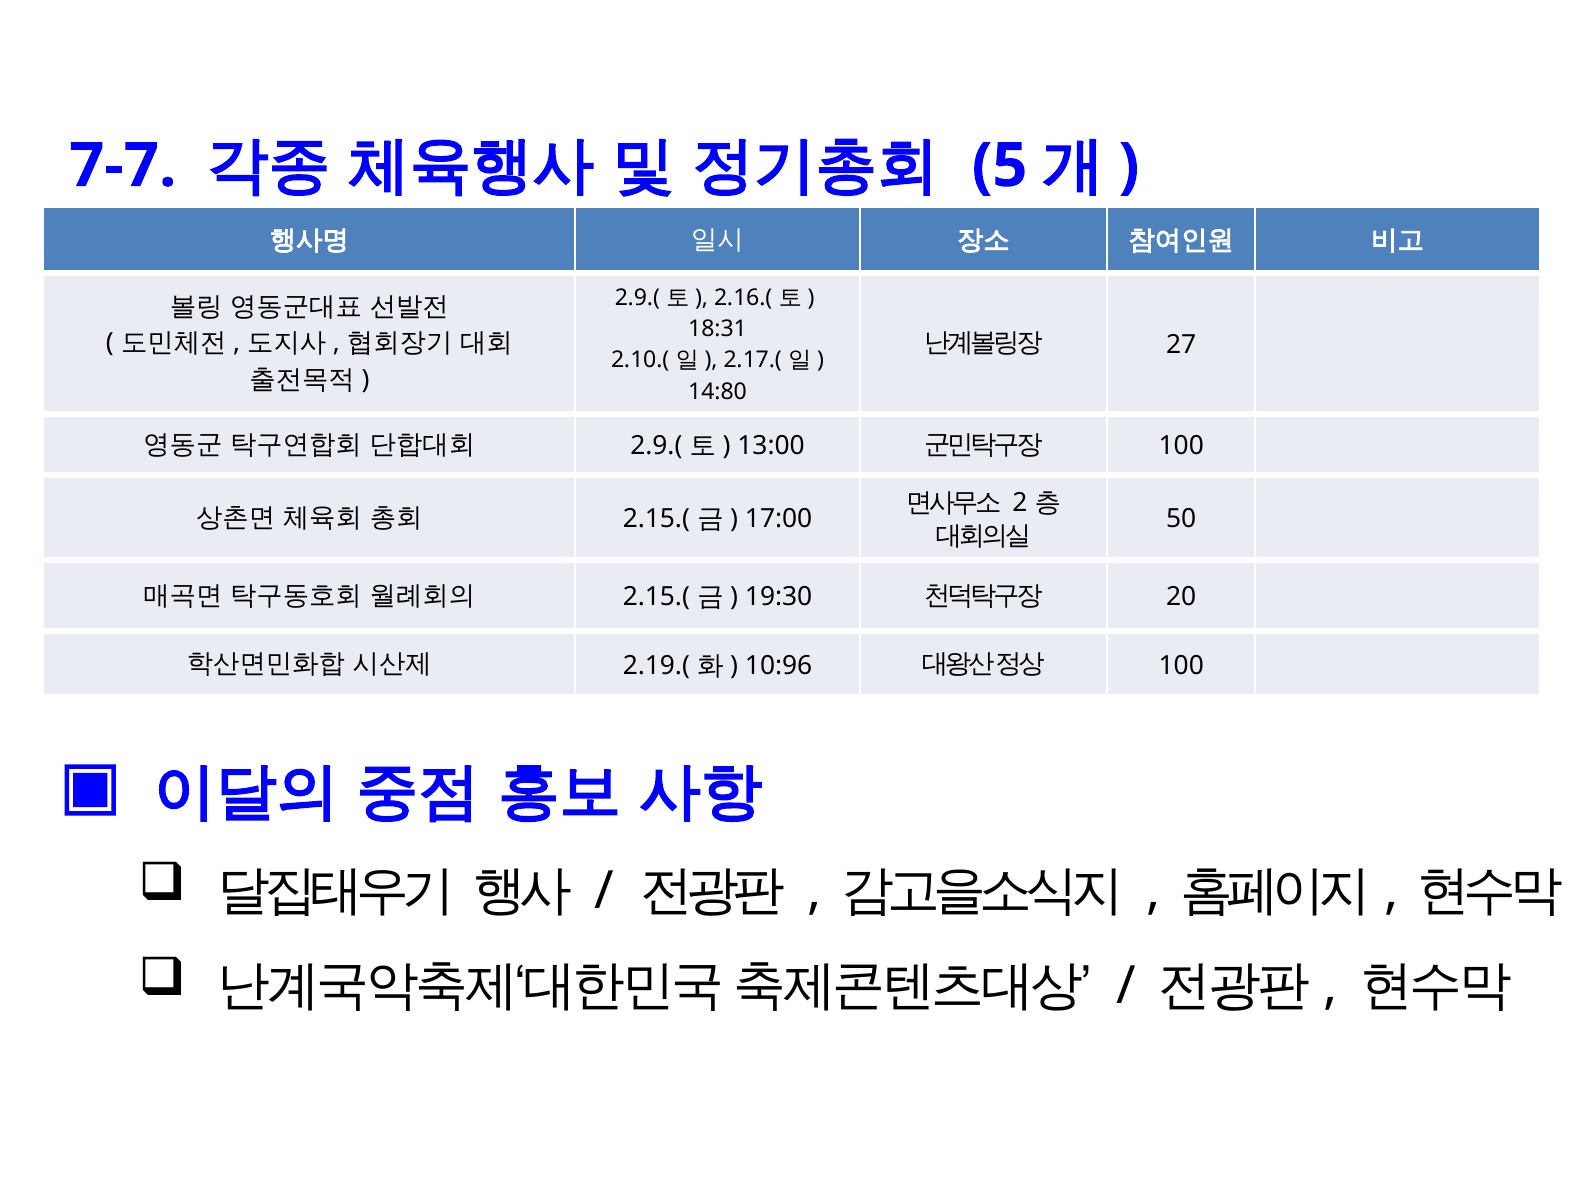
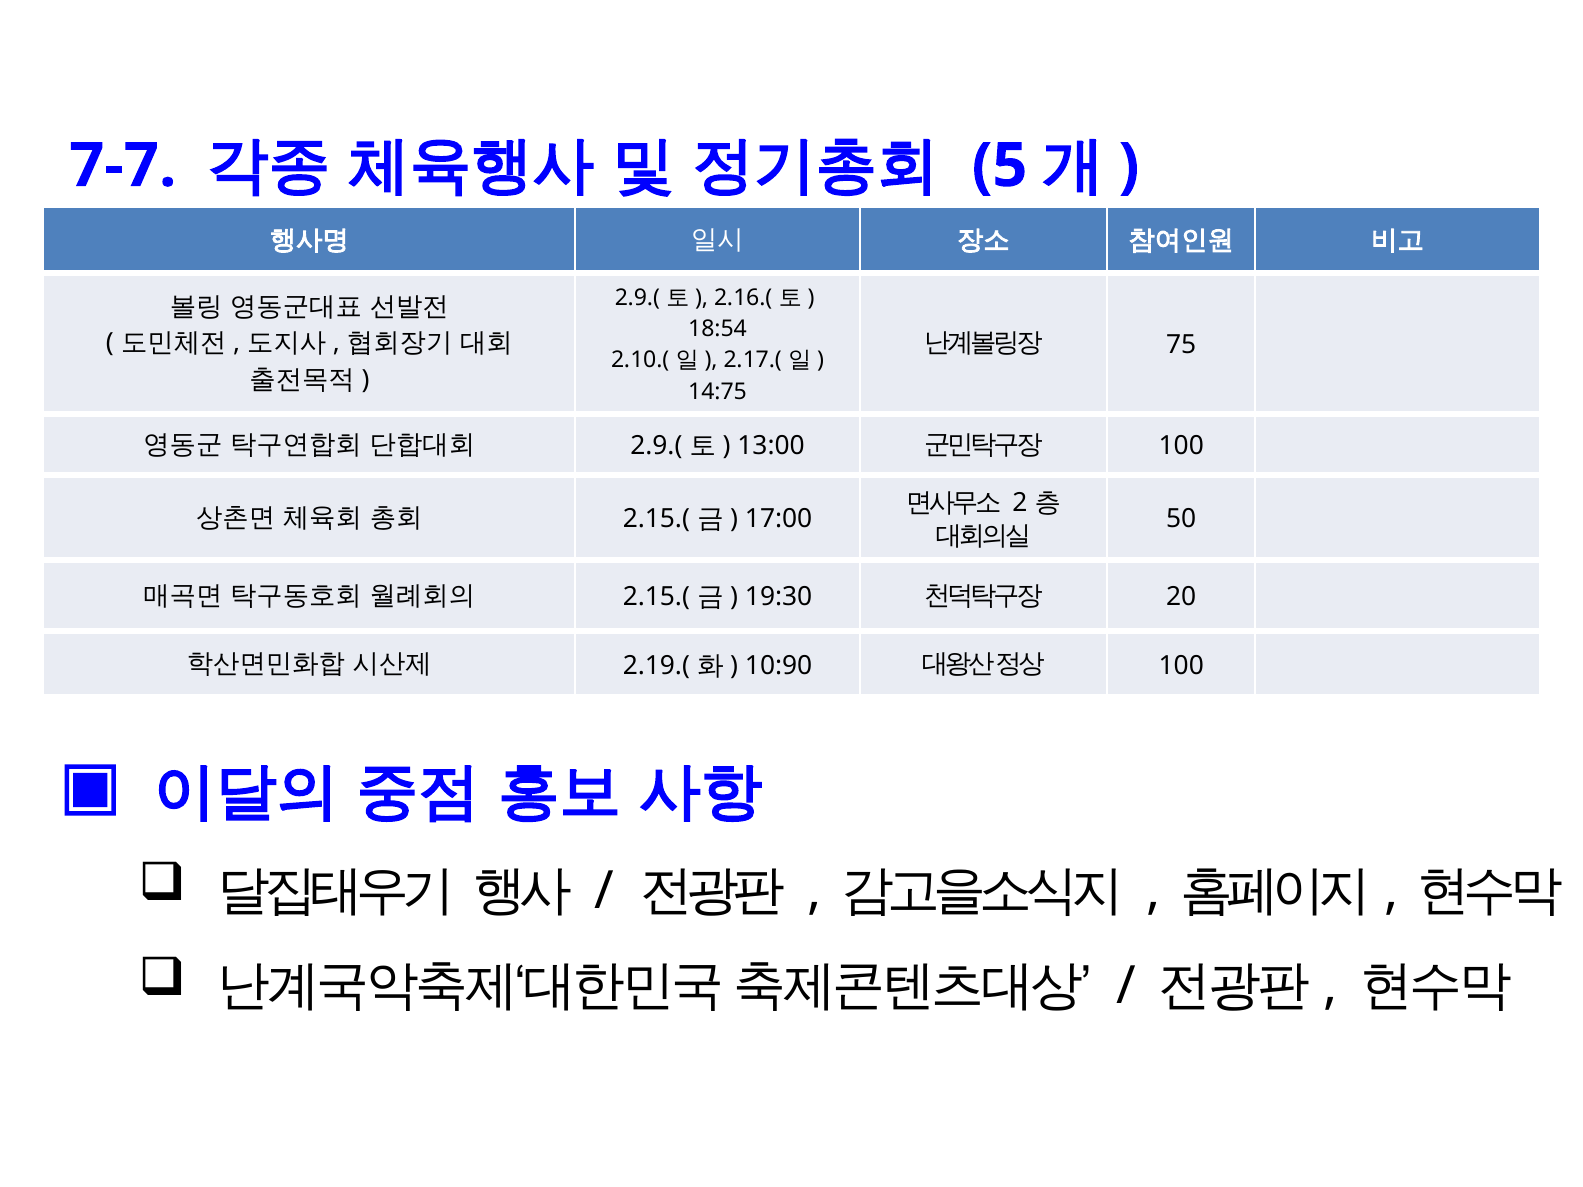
18:31: 18:31 -> 18:54
27: 27 -> 75
14:80: 14:80 -> 14:75
10:96: 10:96 -> 10:90
